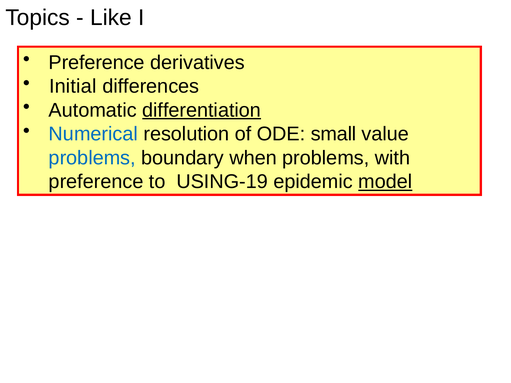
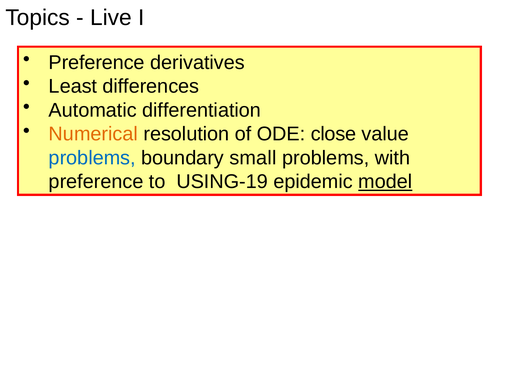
Like: Like -> Live
Initial: Initial -> Least
differentiation underline: present -> none
Numerical colour: blue -> orange
small: small -> close
when: when -> small
